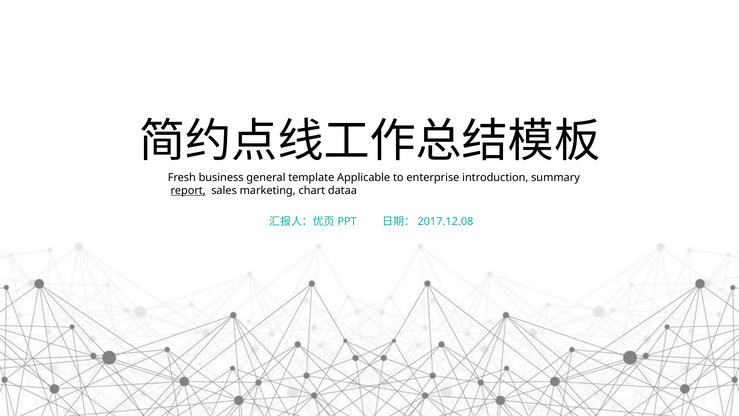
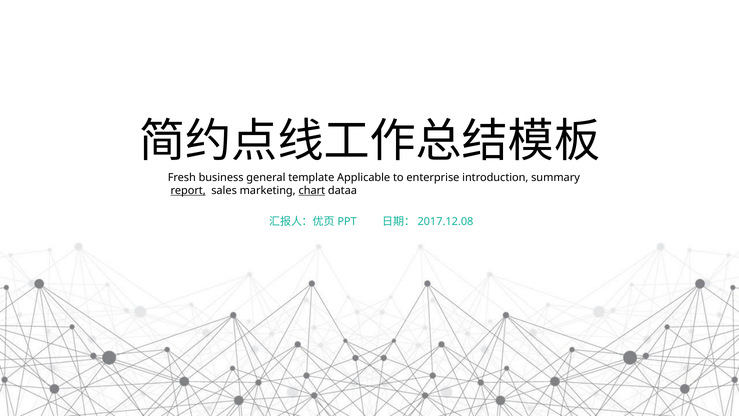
chart underline: none -> present
